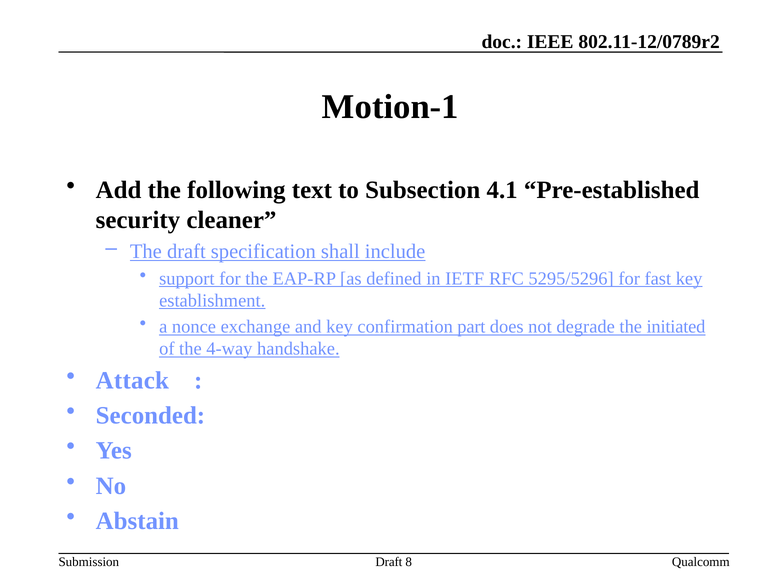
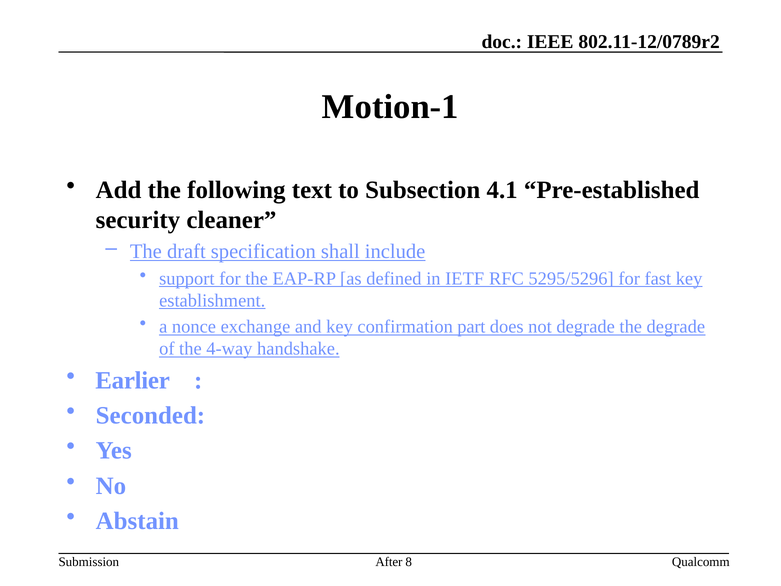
the initiated: initiated -> degrade
Attack: Attack -> Earlier
Draft at (389, 562): Draft -> After
